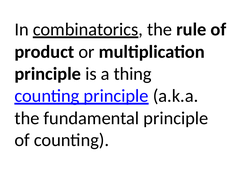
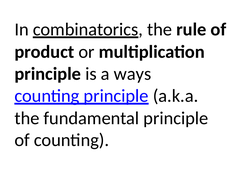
thing: thing -> ways
